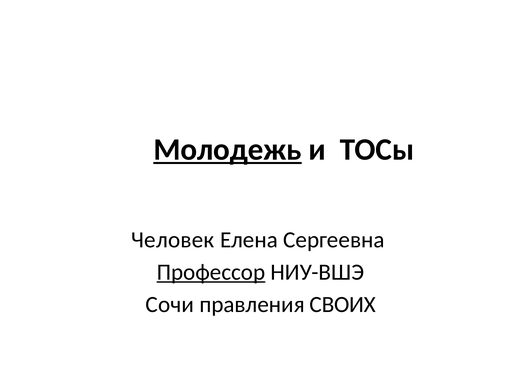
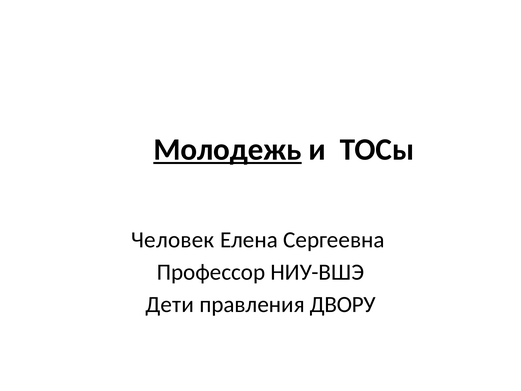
Профессор underline: present -> none
Сочи: Сочи -> Дети
СВОИХ: СВОИХ -> ДВОРУ
